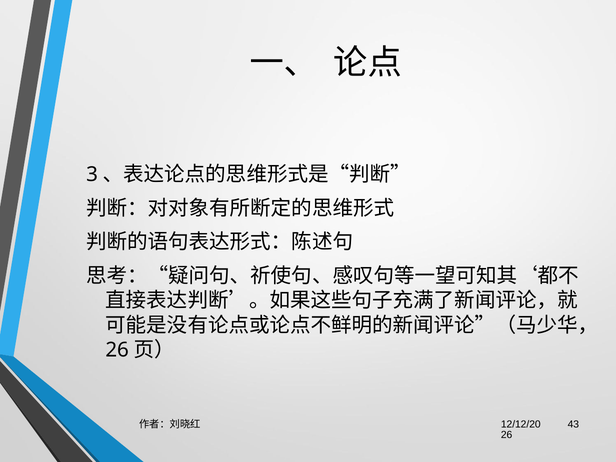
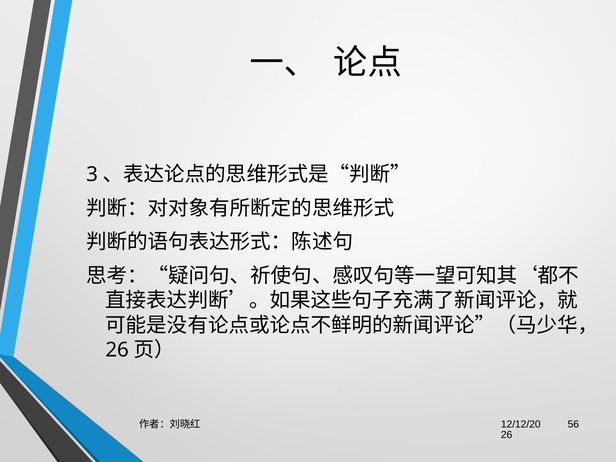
43: 43 -> 56
